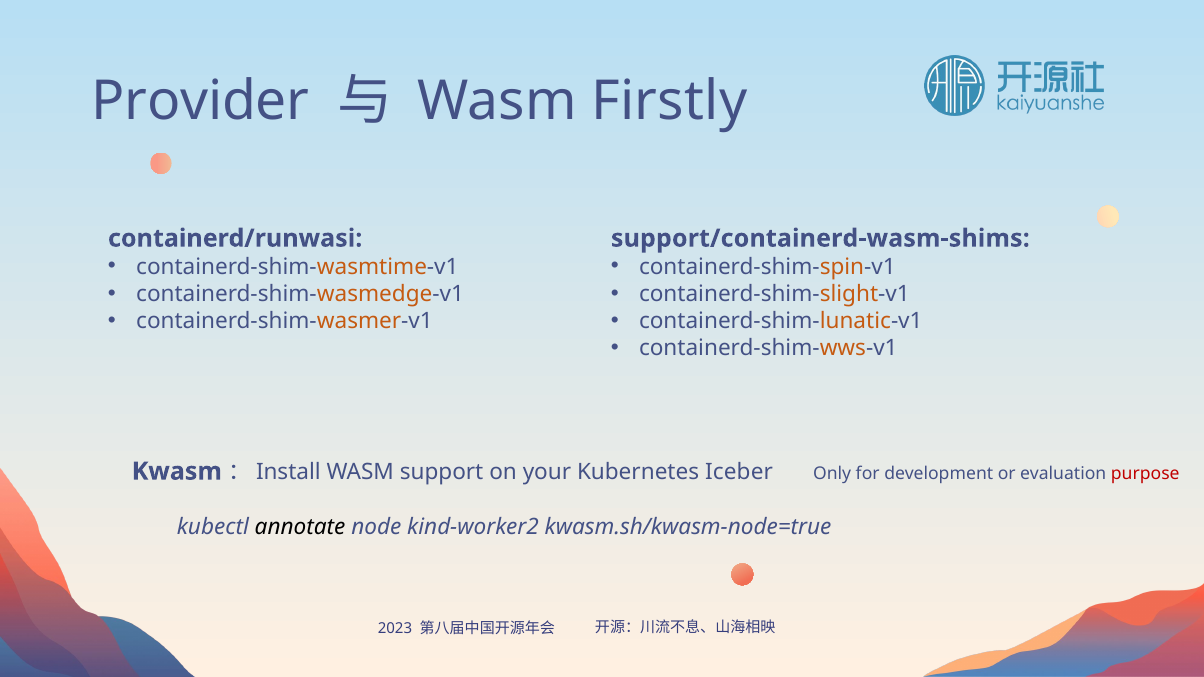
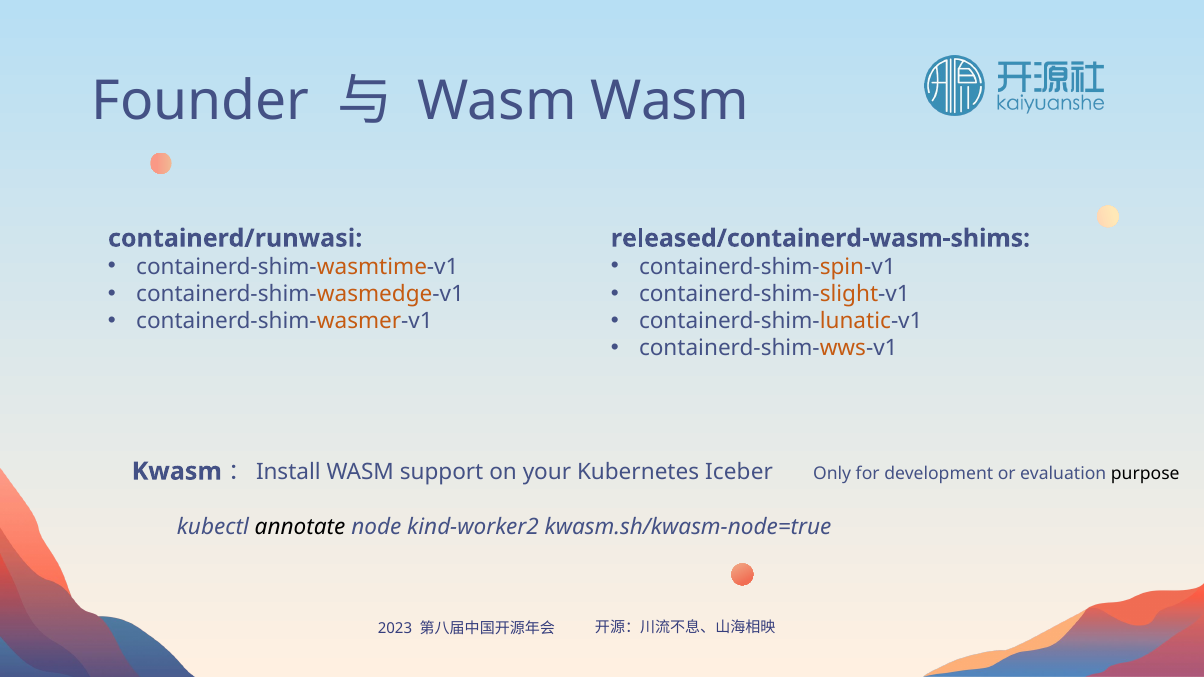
Provider: Provider -> Founder
Wasm Firstly: Firstly -> Wasm
support/containerd-wasm-shims: support/containerd-wasm-shims -> released/containerd-wasm-shims
purpose colour: red -> black
